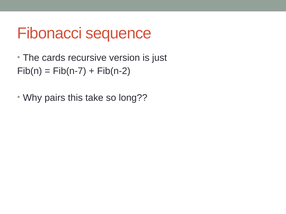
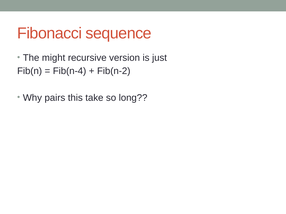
cards: cards -> might
Fib(n-7: Fib(n-7 -> Fib(n-4
